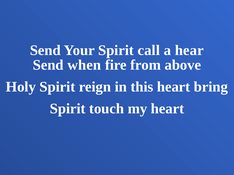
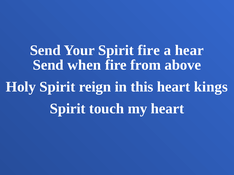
Spirit call: call -> fire
bring: bring -> kings
